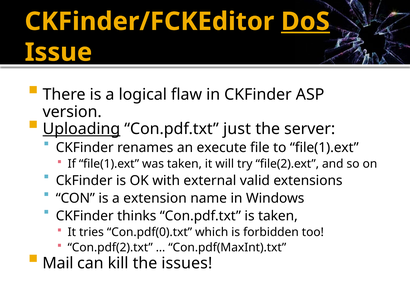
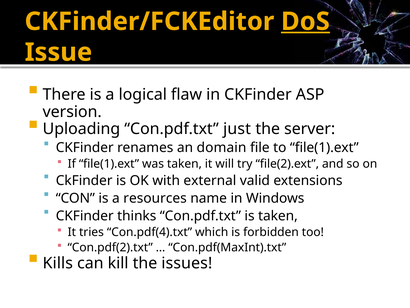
Uploading underline: present -> none
execute: execute -> domain
extension: extension -> resources
Con.pdf(0).txt: Con.pdf(0).txt -> Con.pdf(4).txt
Mail: Mail -> Kills
